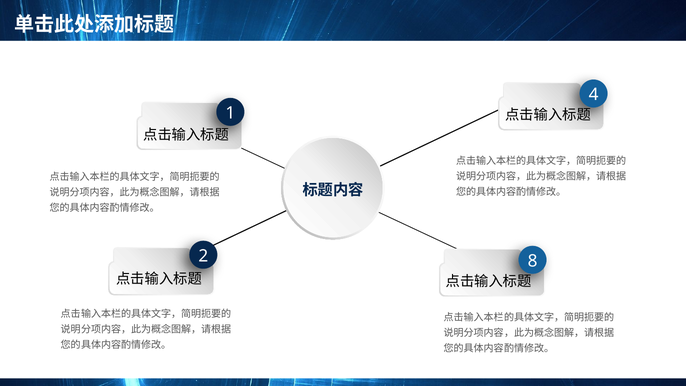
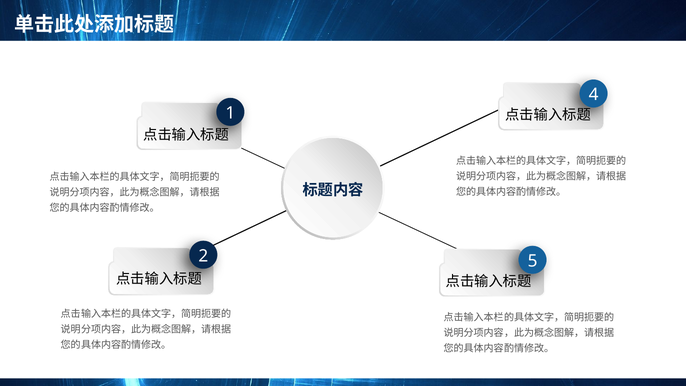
8: 8 -> 5
